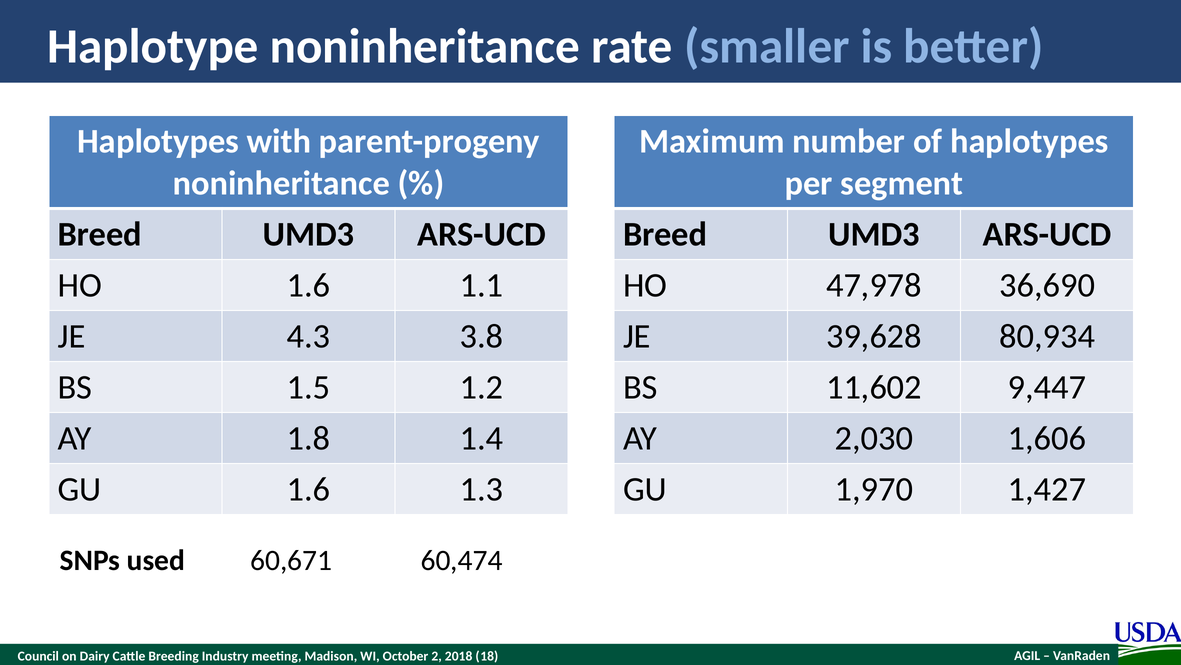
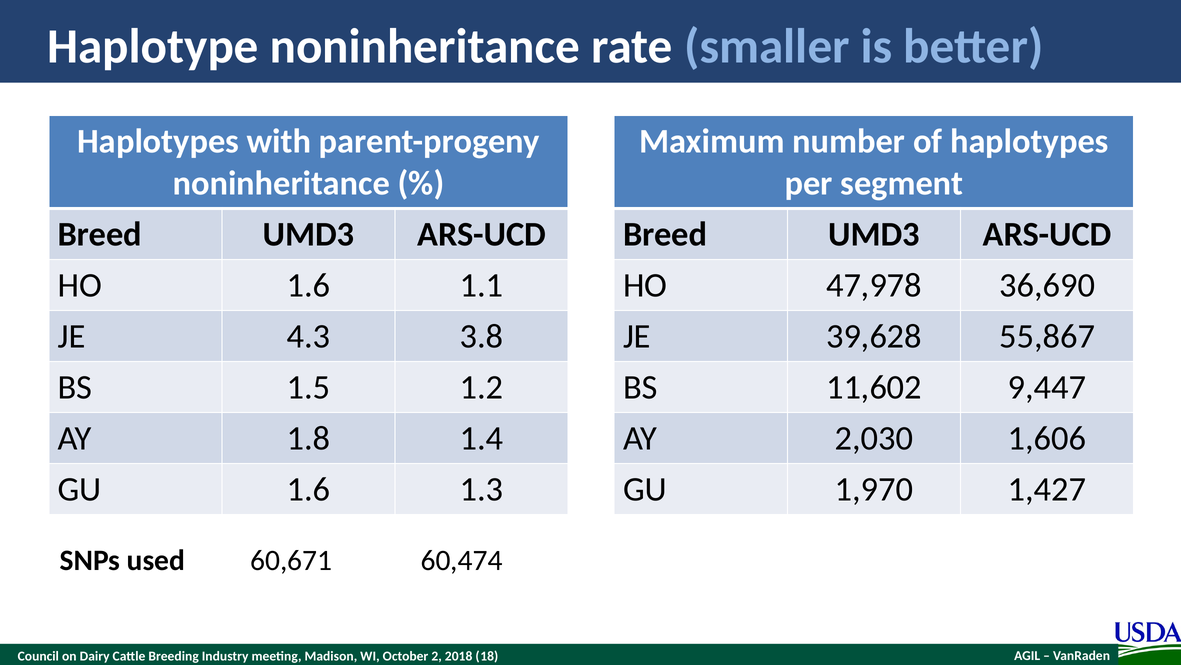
80,934: 80,934 -> 55,867
